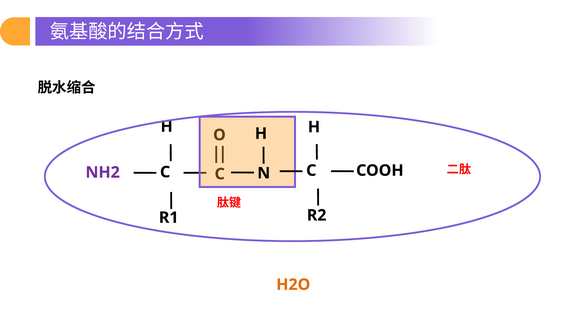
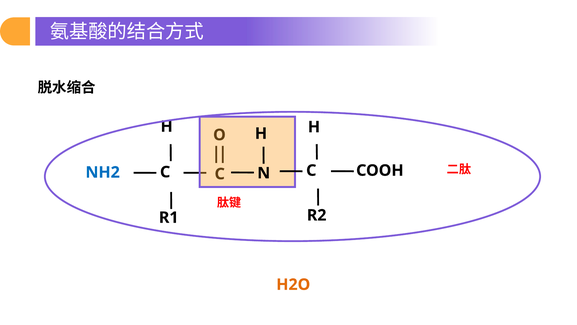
NH2 colour: purple -> blue
